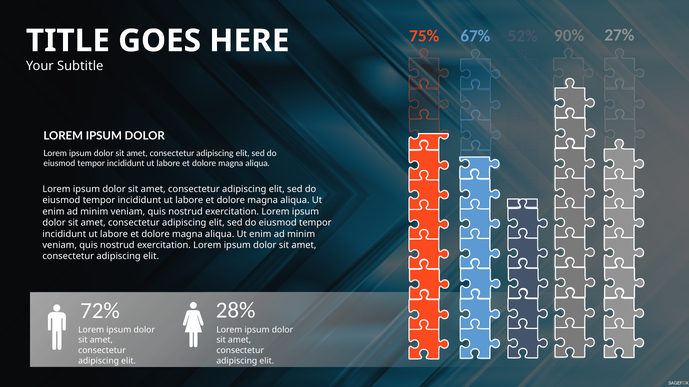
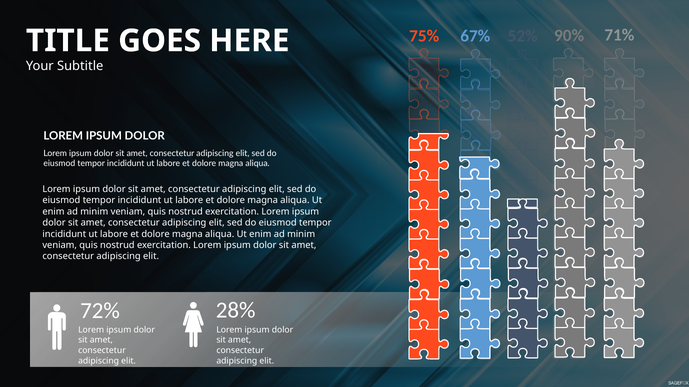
27%: 27% -> 71%
